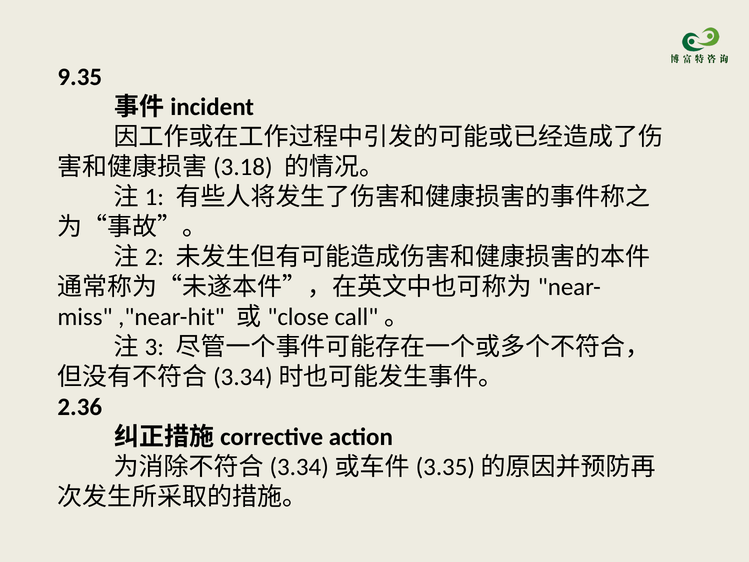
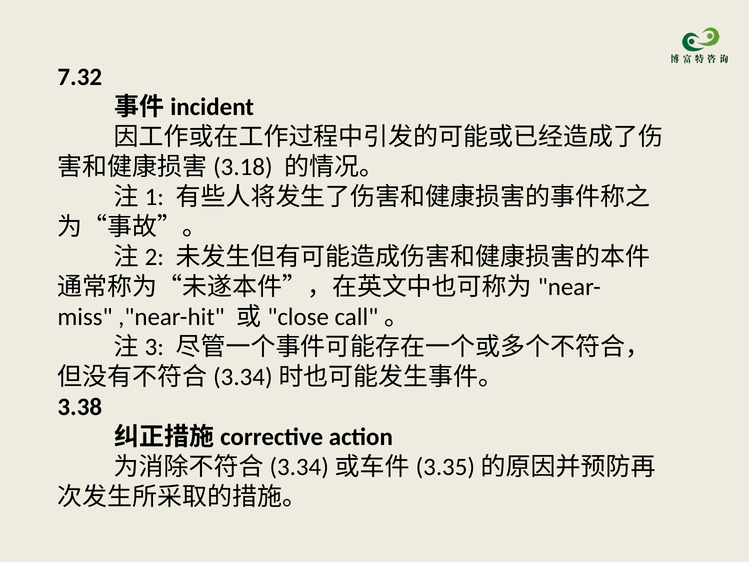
9.35: 9.35 -> 7.32
2.36: 2.36 -> 3.38
